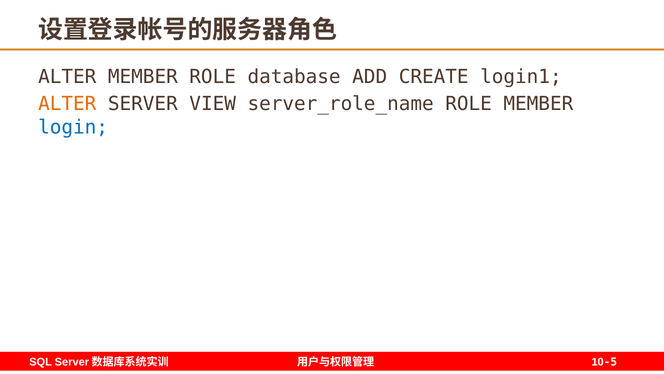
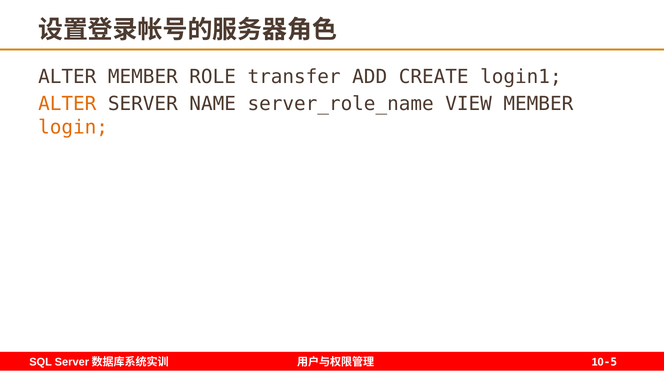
database: database -> transfer
VIEW: VIEW -> NAME
server_role_name ROLE: ROLE -> VIEW
login colour: blue -> orange
